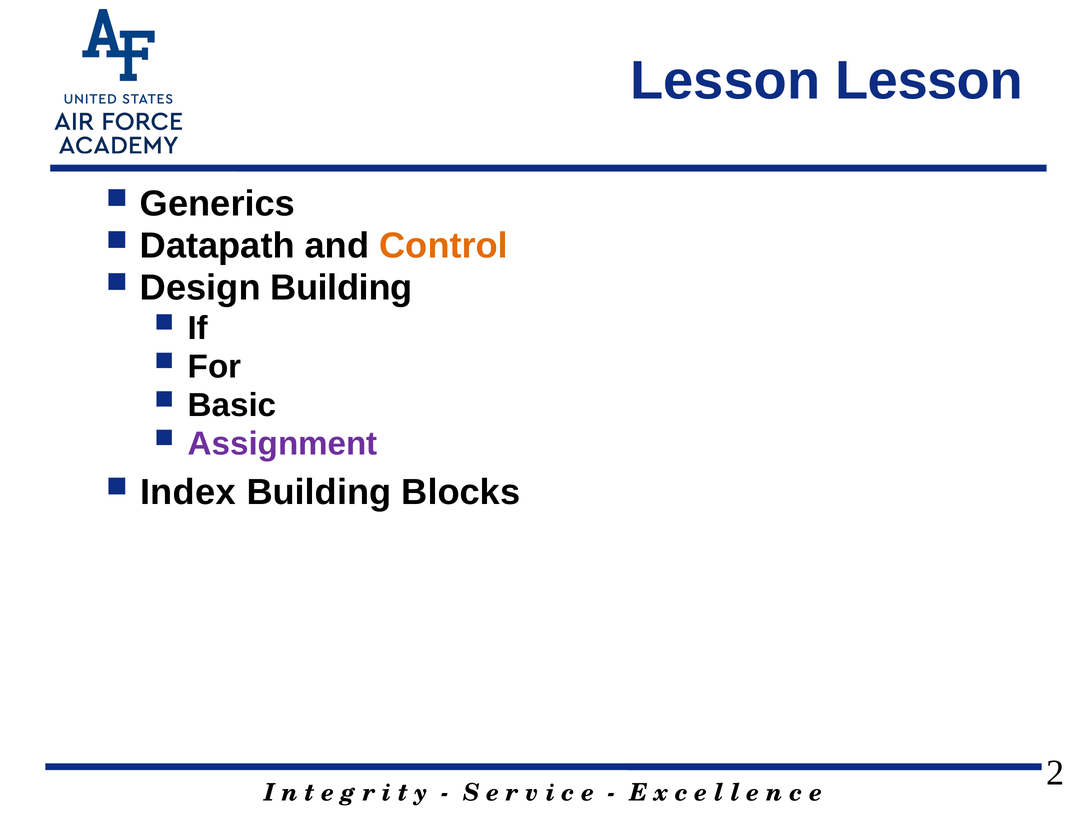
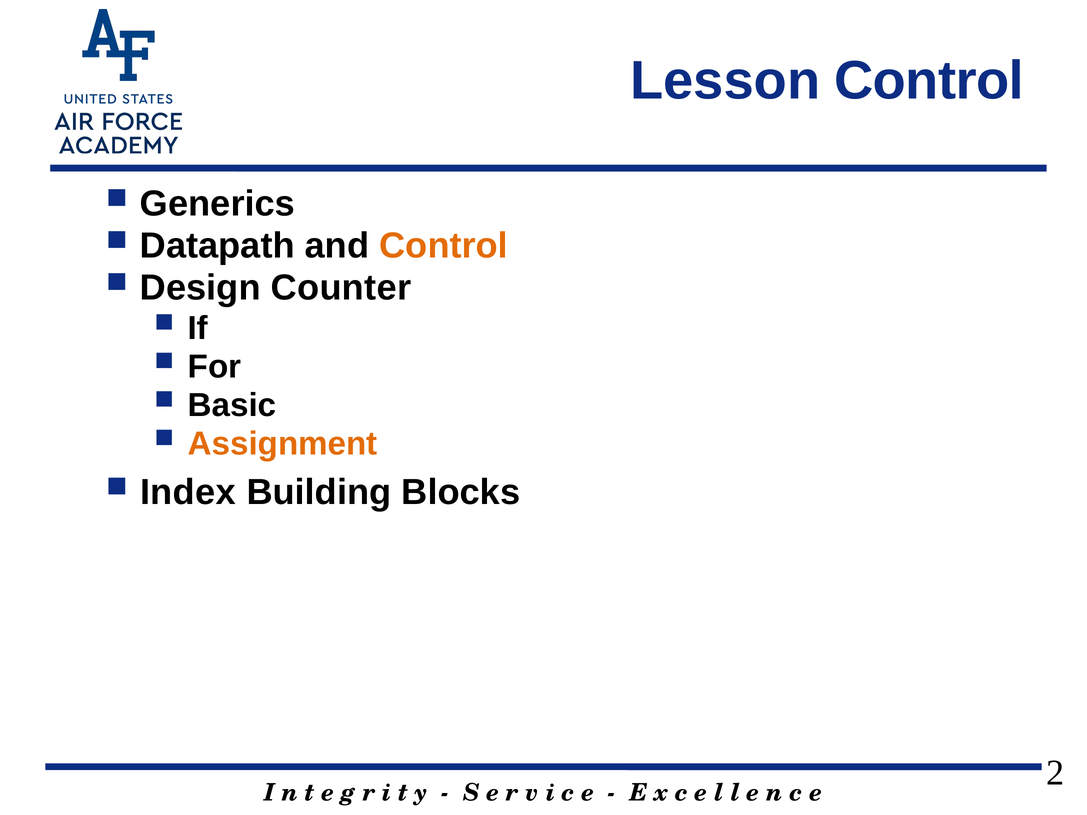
Lesson Lesson: Lesson -> Control
Design Building: Building -> Counter
Assignment colour: purple -> orange
